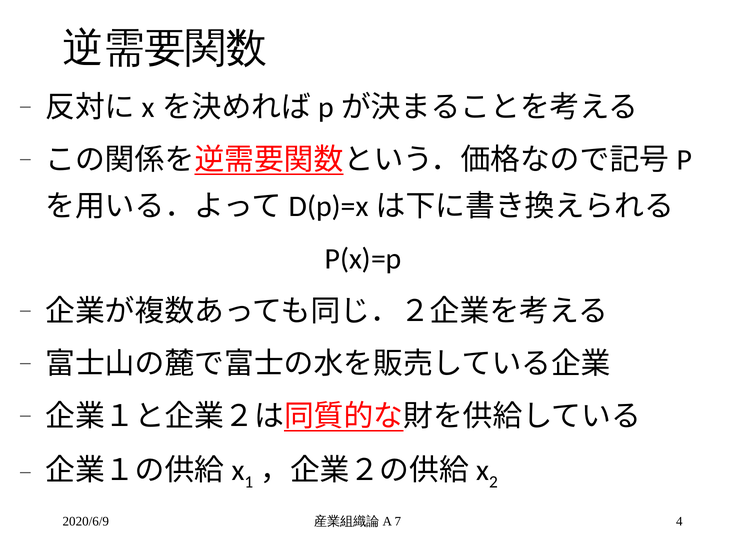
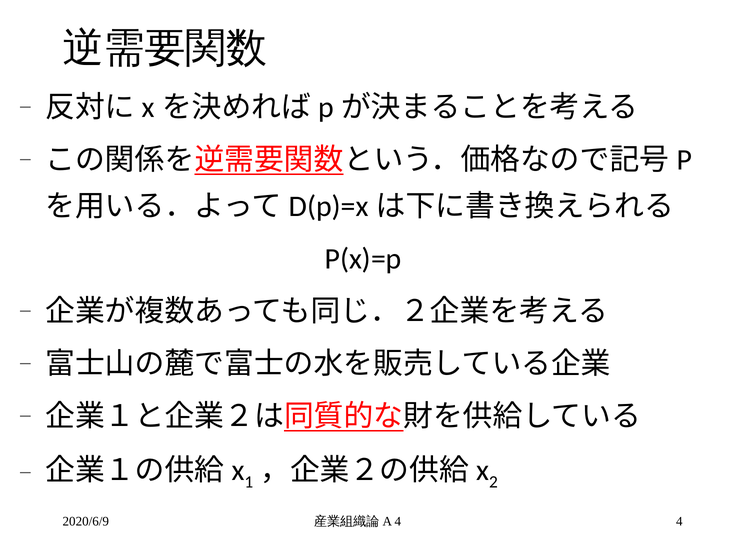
7 at (398, 521): 7 -> 4
